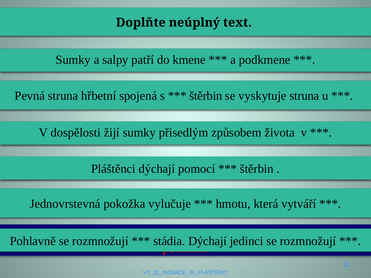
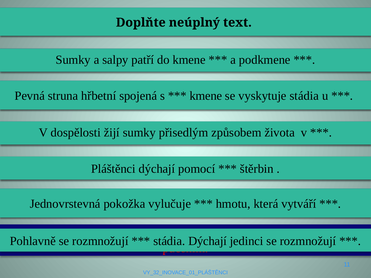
štěrbin at (206, 96): štěrbin -> kmene
struna at (304, 96): struna -> stádia
